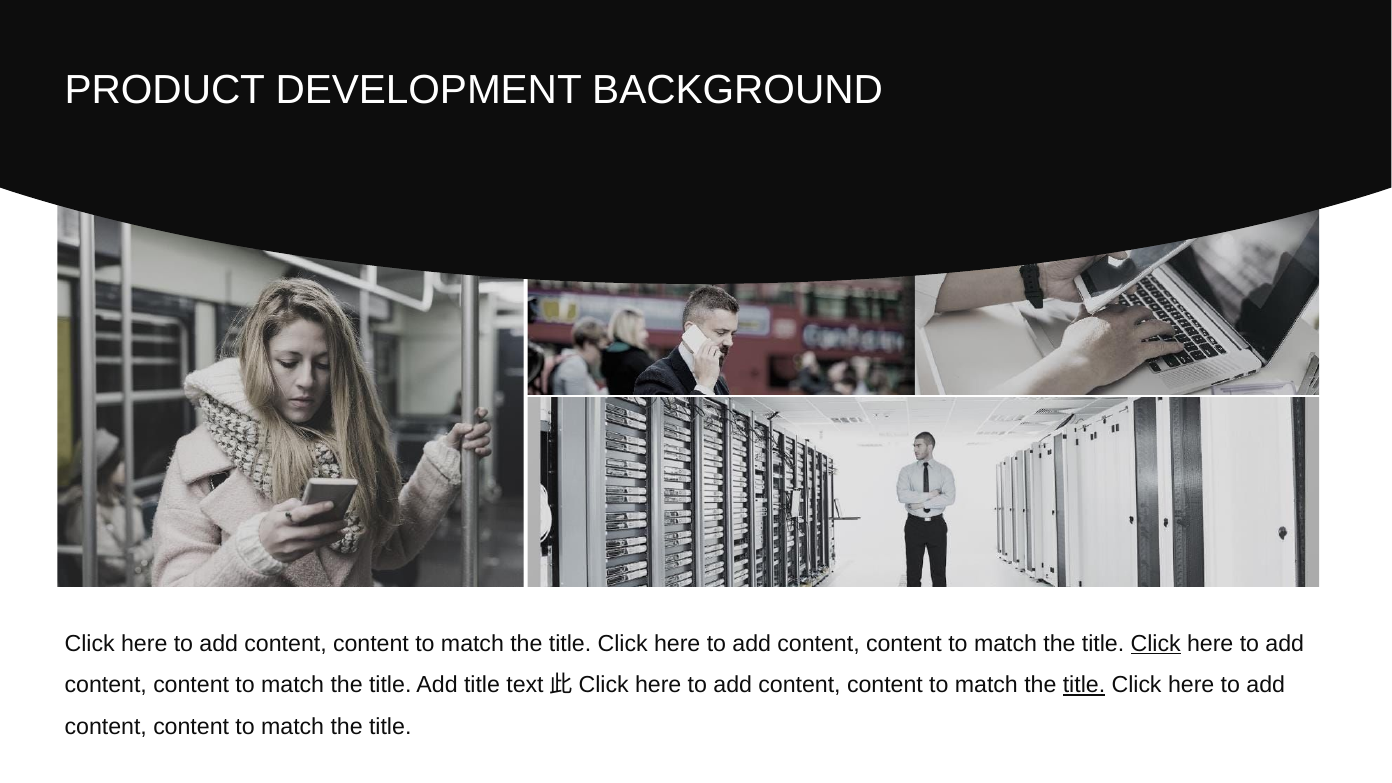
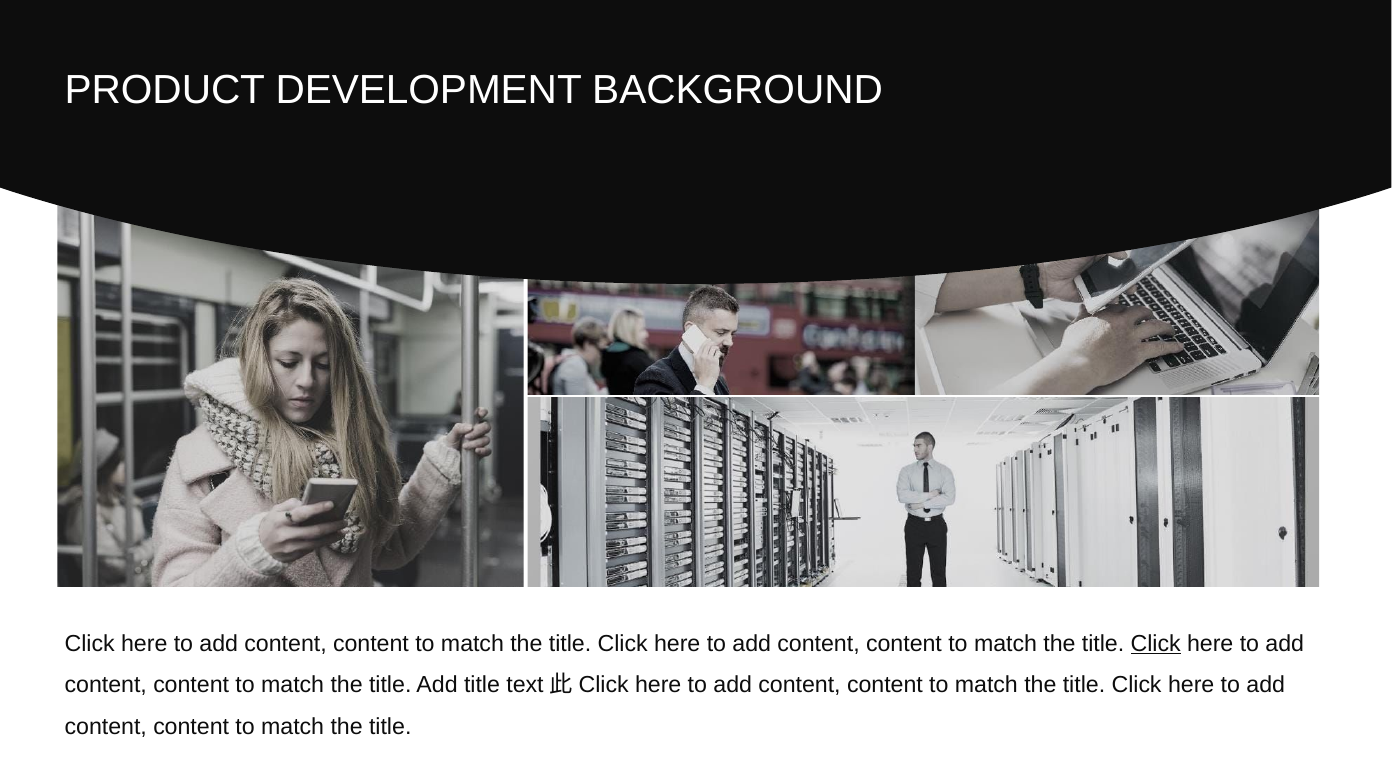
title at (1084, 685) underline: present -> none
